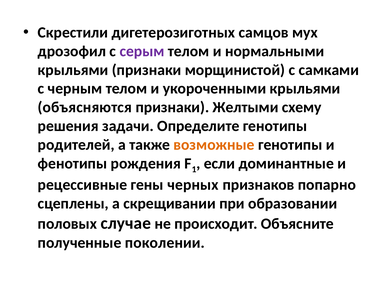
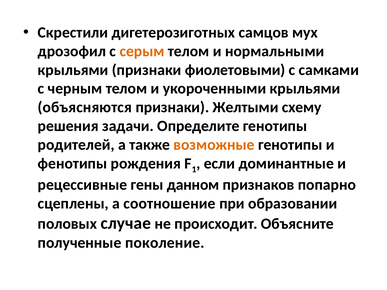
серым colour: purple -> orange
морщинистой: морщинистой -> фиолетовыми
черных: черных -> данном
скрещивании: скрещивании -> соотношение
поколении: поколении -> поколение
